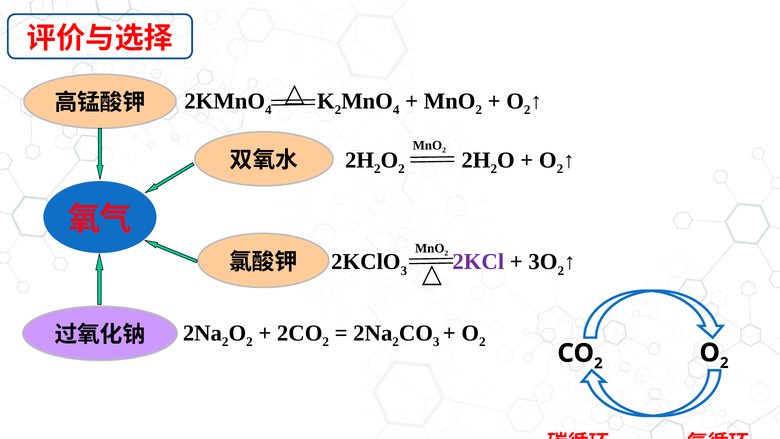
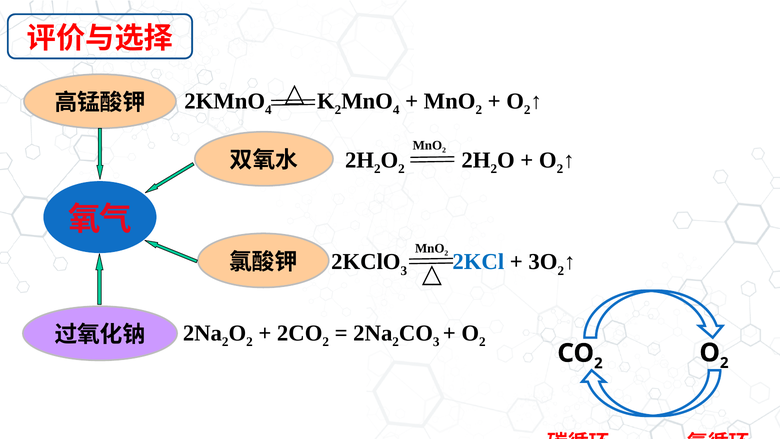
2KCl colour: purple -> blue
